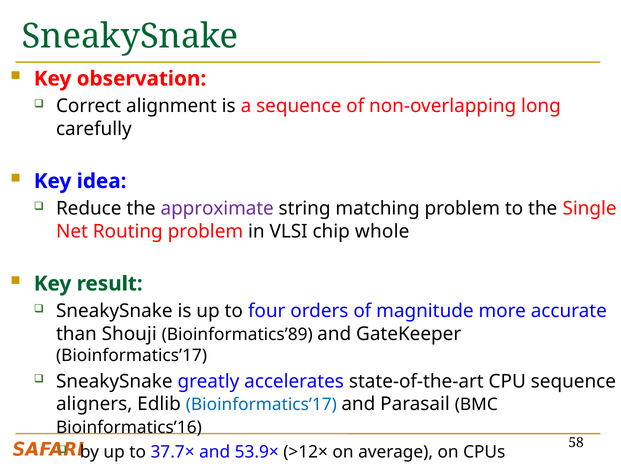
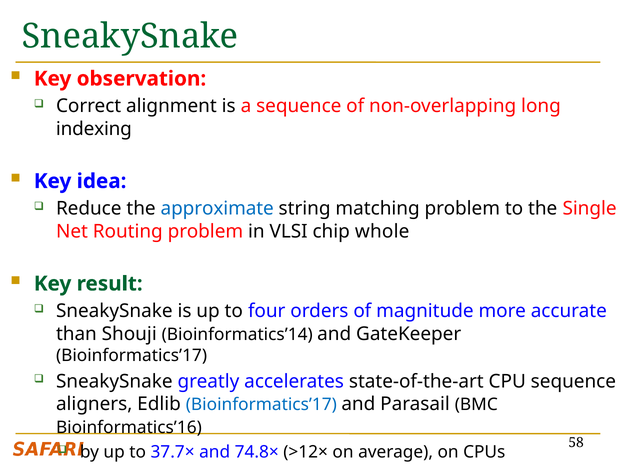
carefully: carefully -> indexing
approximate colour: purple -> blue
Bioinformatics’89: Bioinformatics’89 -> Bioinformatics’14
53.9×: 53.9× -> 74.8×
